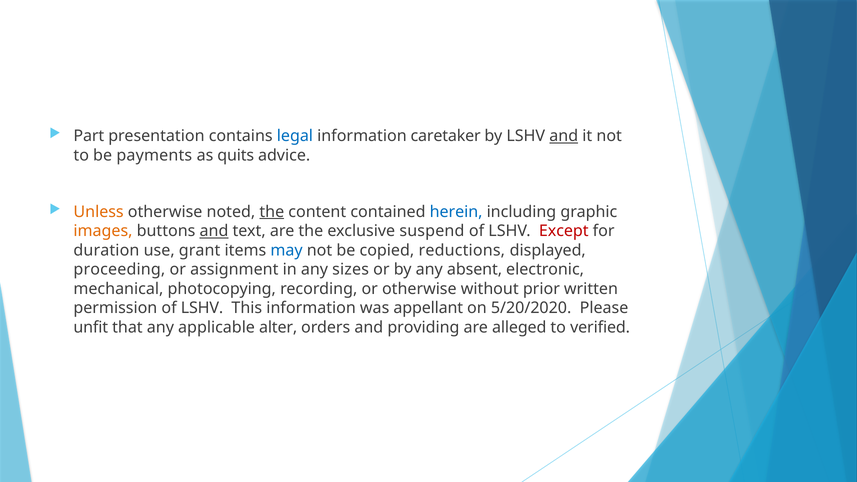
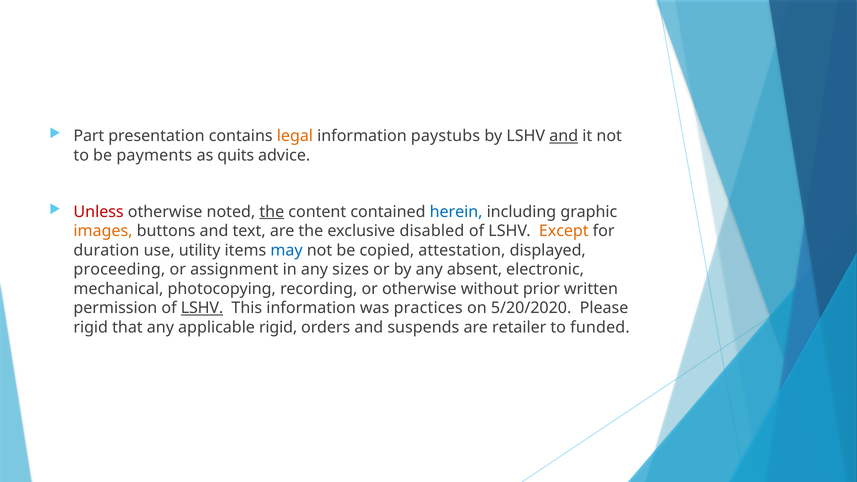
legal colour: blue -> orange
caretaker: caretaker -> paystubs
Unless colour: orange -> red
and at (214, 231) underline: present -> none
suspend: suspend -> disabled
Except colour: red -> orange
grant: grant -> utility
reductions: reductions -> attestation
LSHV at (202, 308) underline: none -> present
appellant: appellant -> practices
unfit at (91, 327): unfit -> rigid
applicable alter: alter -> rigid
providing: providing -> suspends
alleged: alleged -> retailer
verified: verified -> funded
